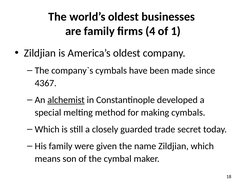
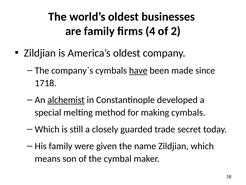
1: 1 -> 2
have underline: none -> present
4367: 4367 -> 1718
